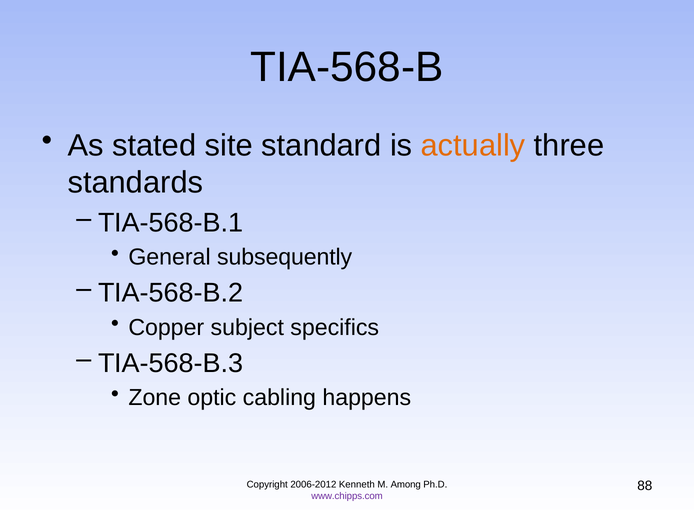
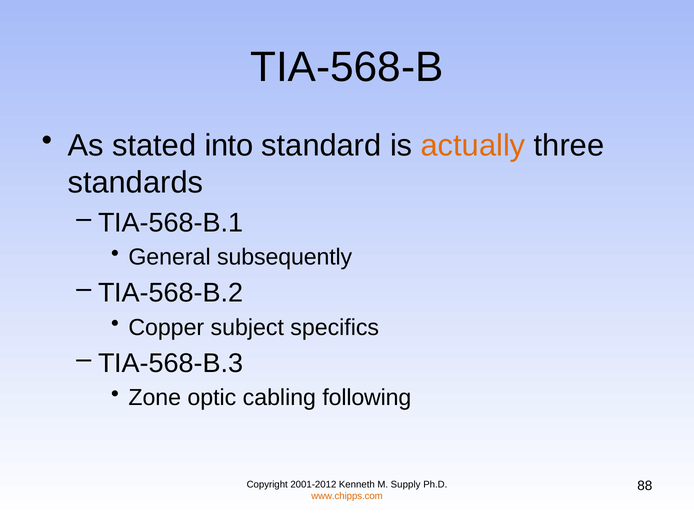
site: site -> into
happens: happens -> following
2006-2012: 2006-2012 -> 2001-2012
Among: Among -> Supply
www.chipps.com colour: purple -> orange
